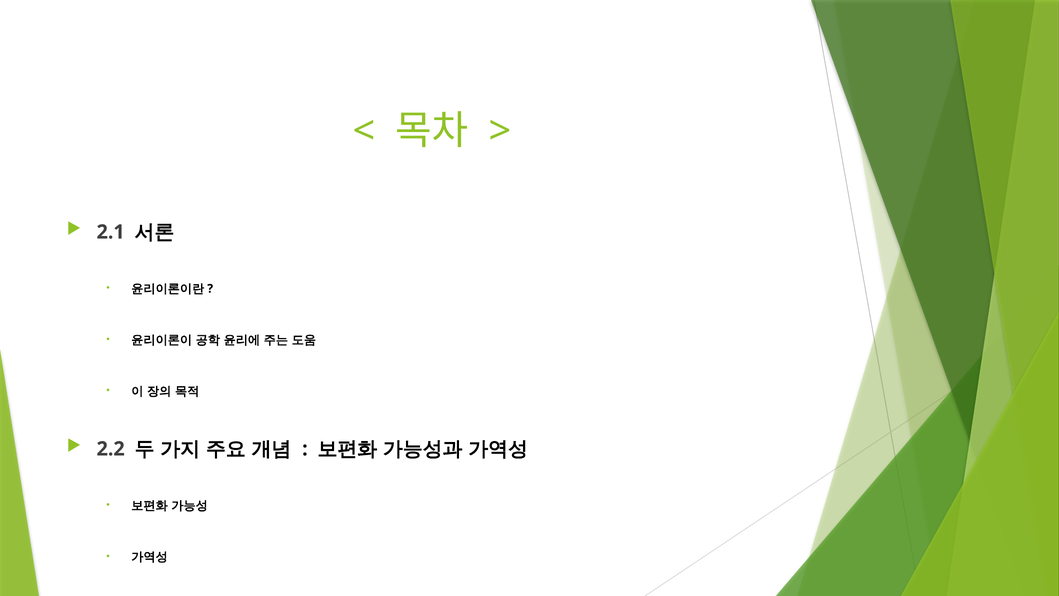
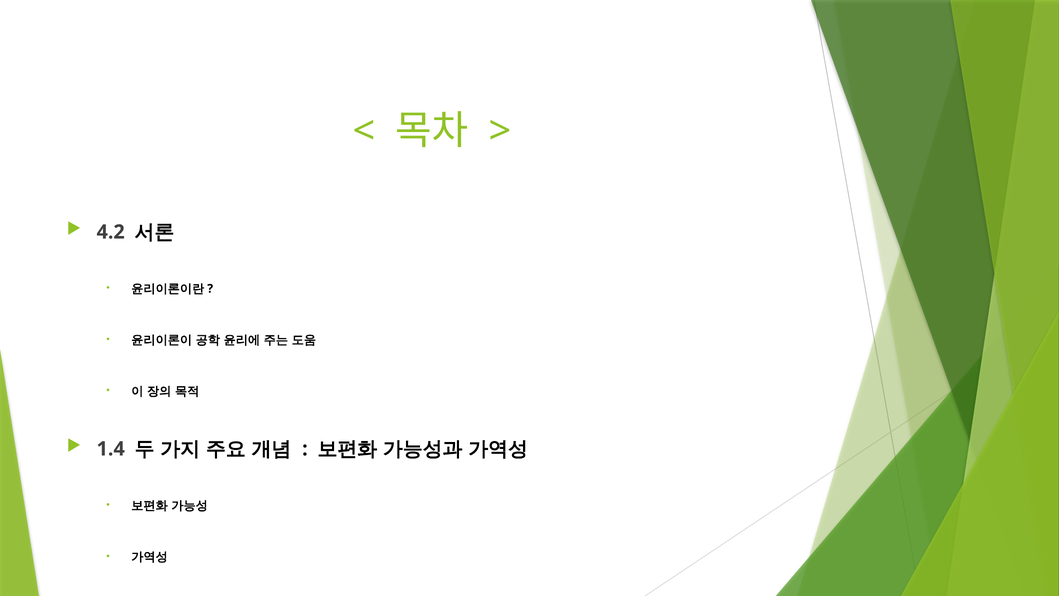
2.1: 2.1 -> 4.2
2.2: 2.2 -> 1.4
